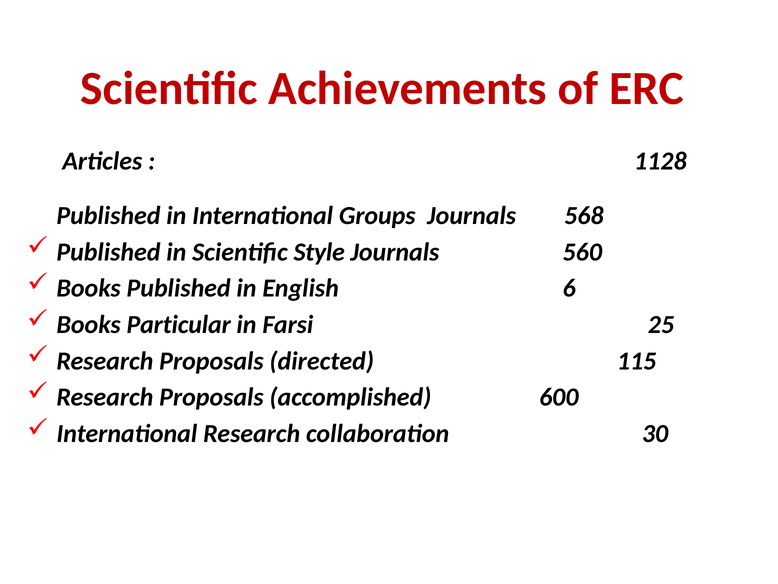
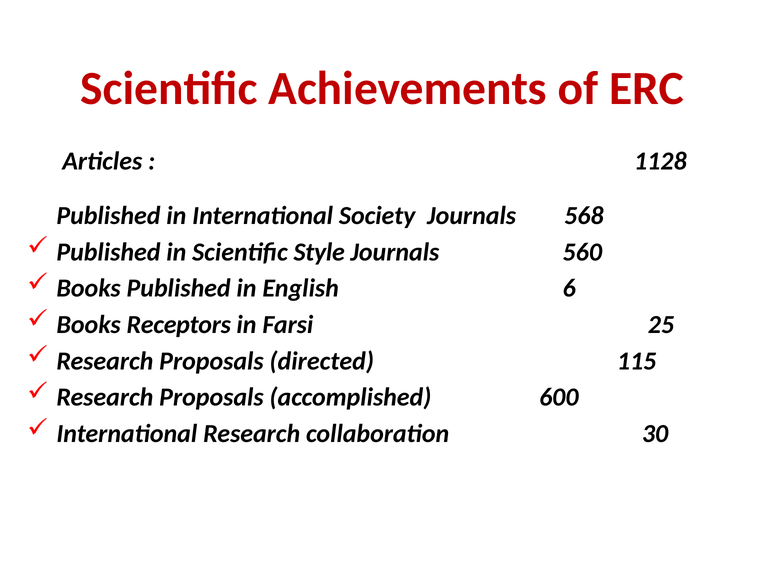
Groups: Groups -> Society
Particular: Particular -> Receptors
